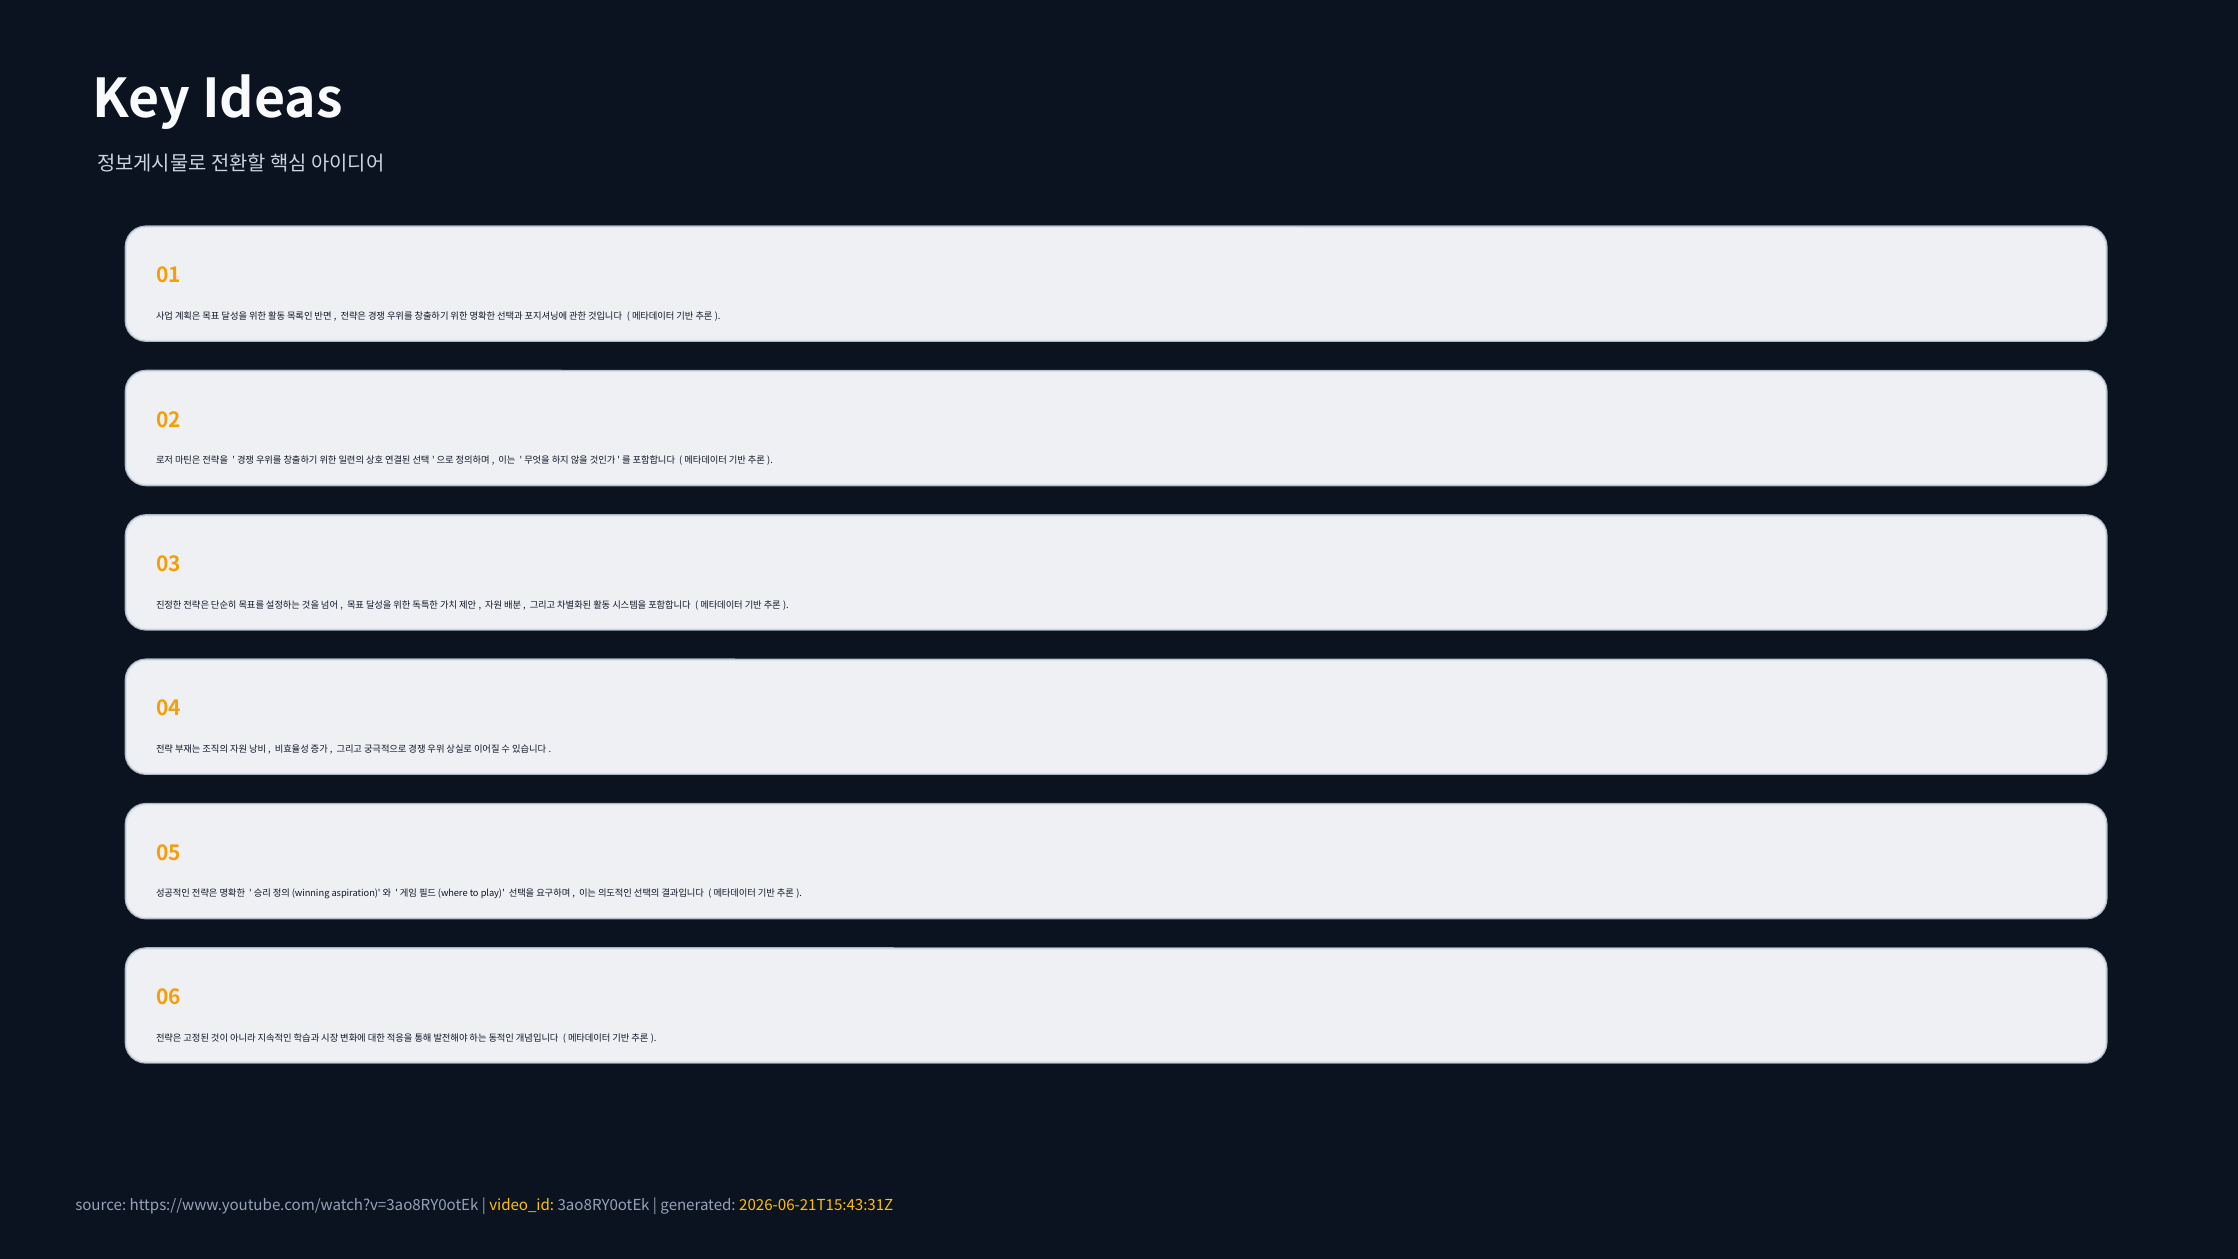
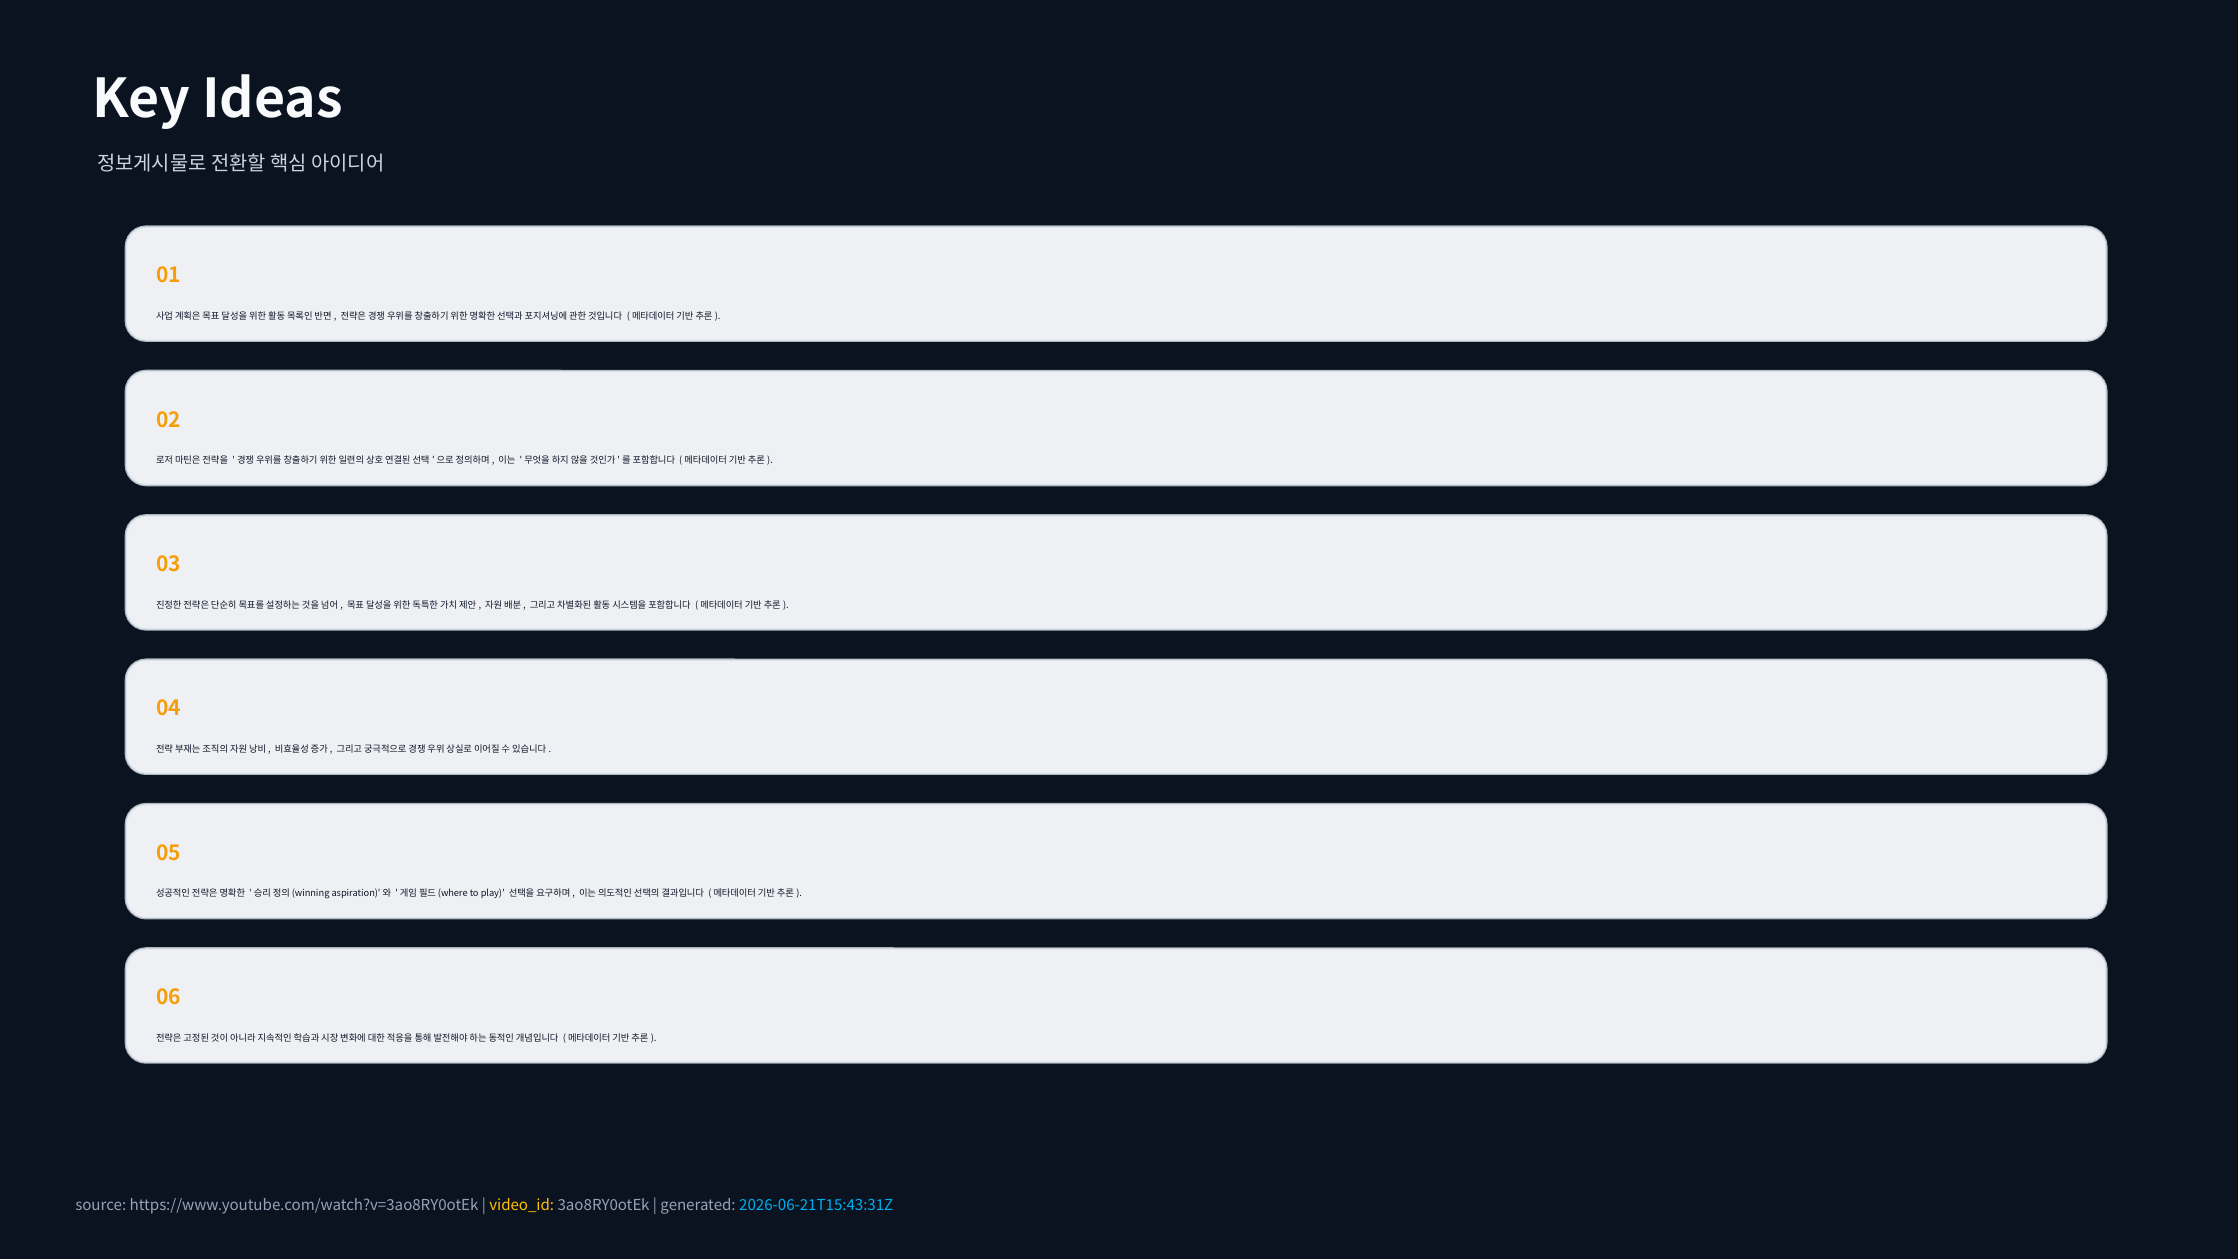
2026-06-21T15:43:31Z colour: yellow -> light blue
